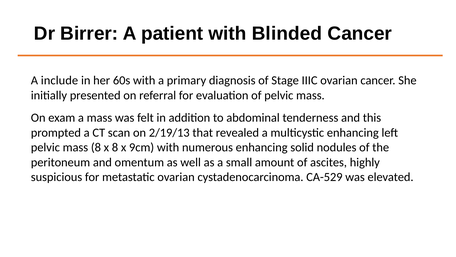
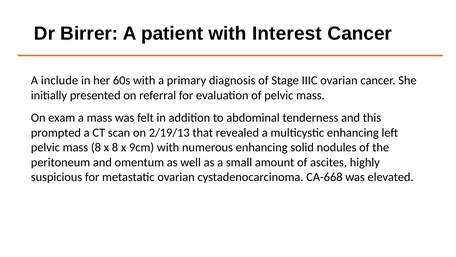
Blinded: Blinded -> Interest
CA-529: CA-529 -> CA-668
